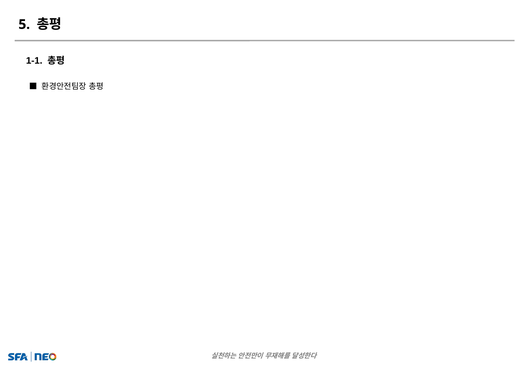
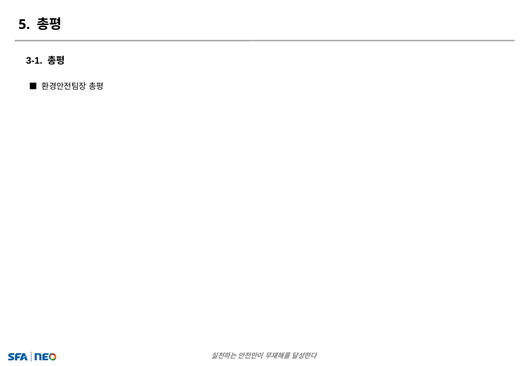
1-1: 1-1 -> 3-1
